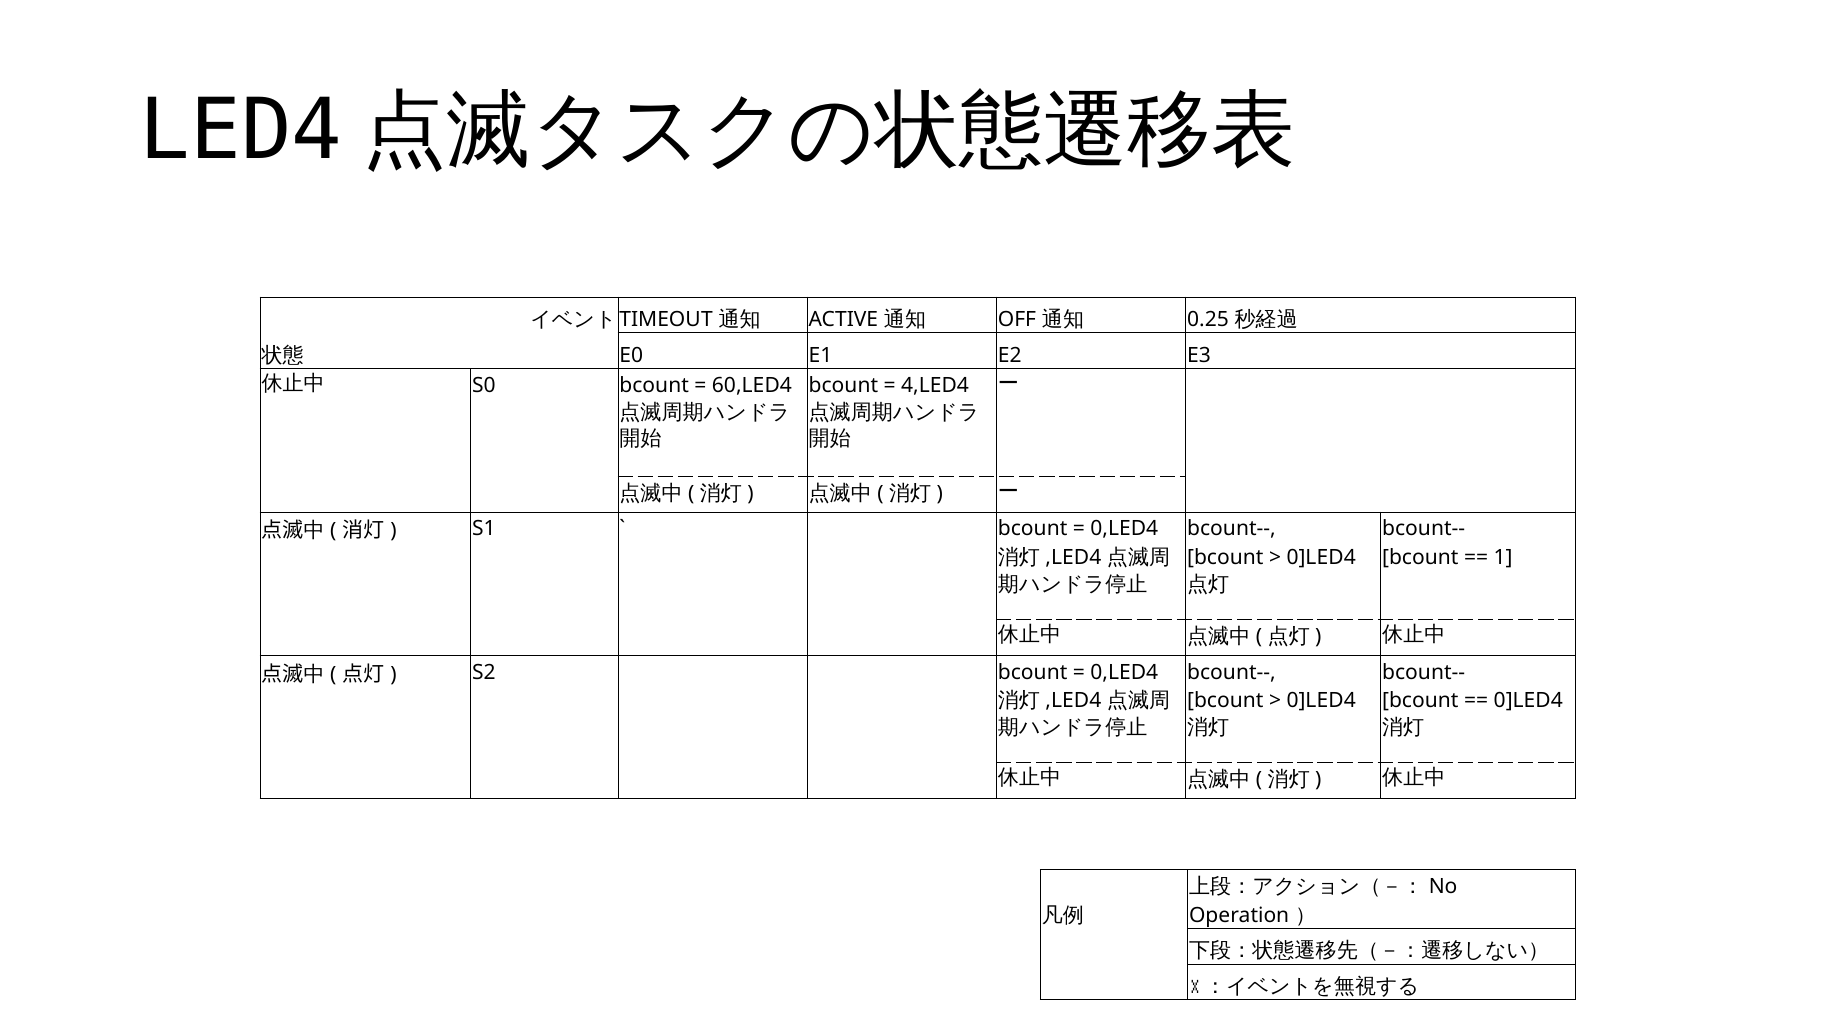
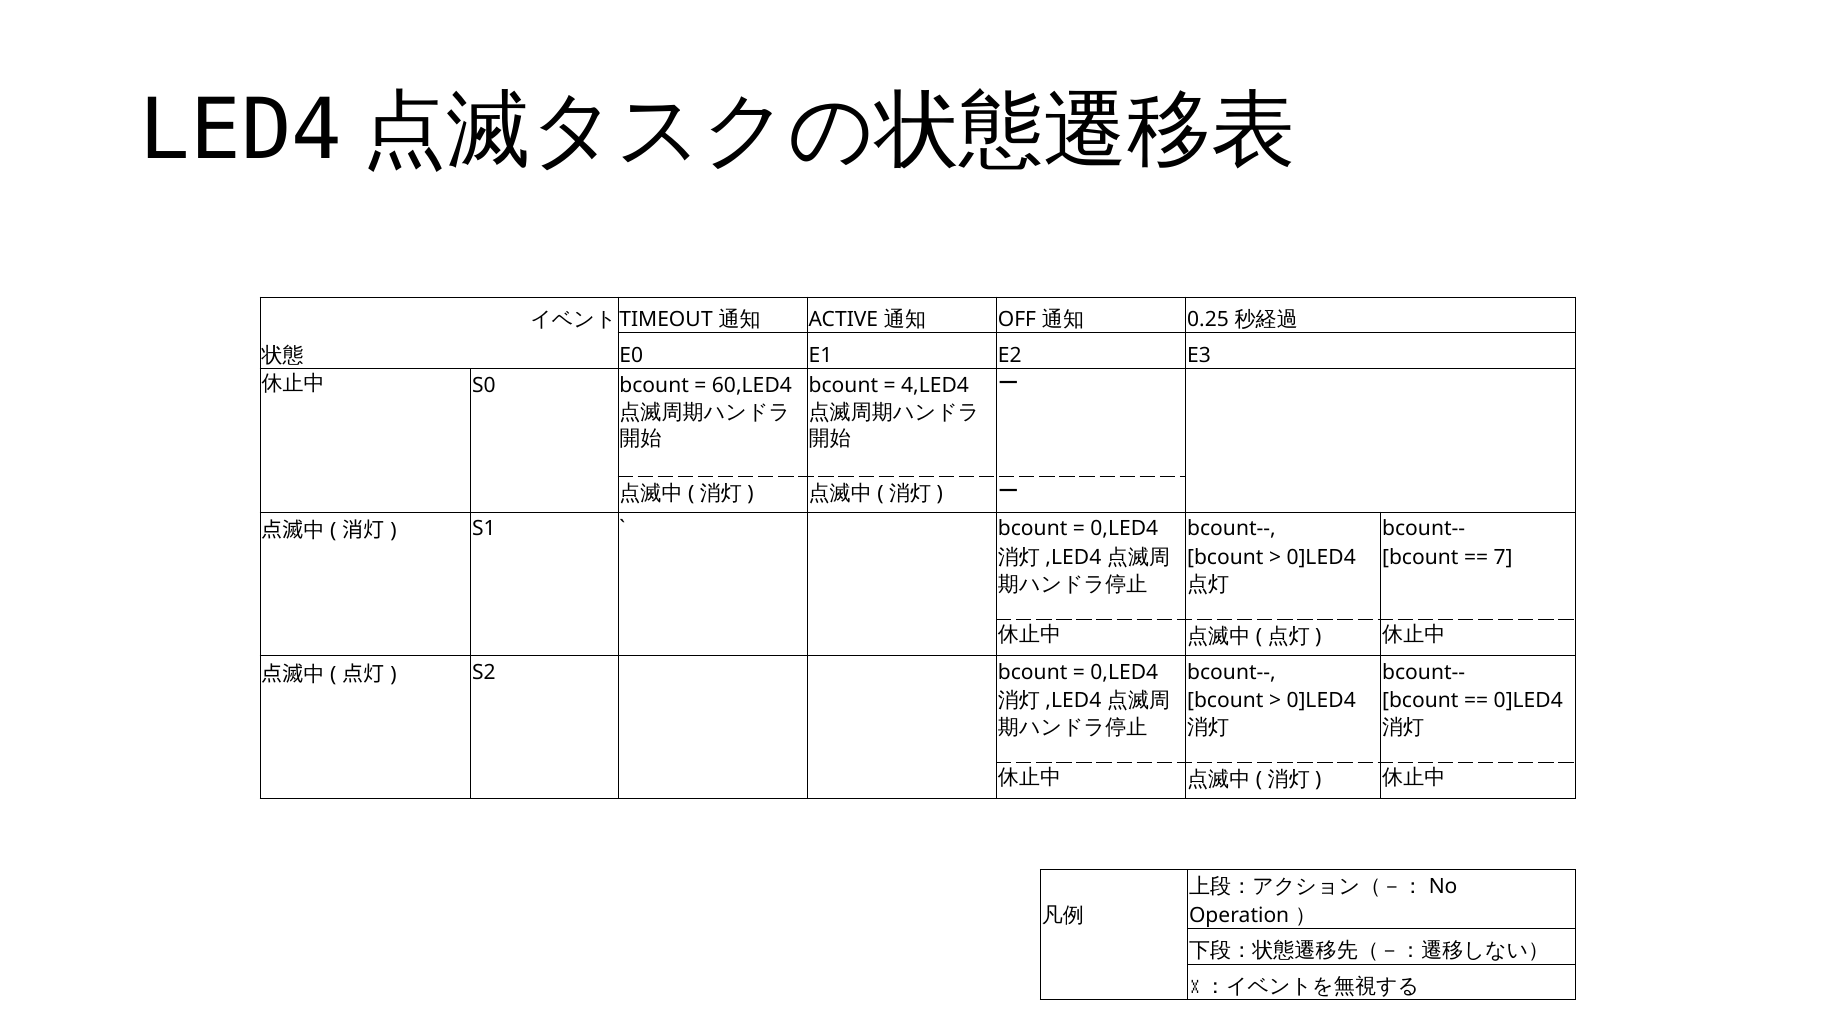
1: 1 -> 7
